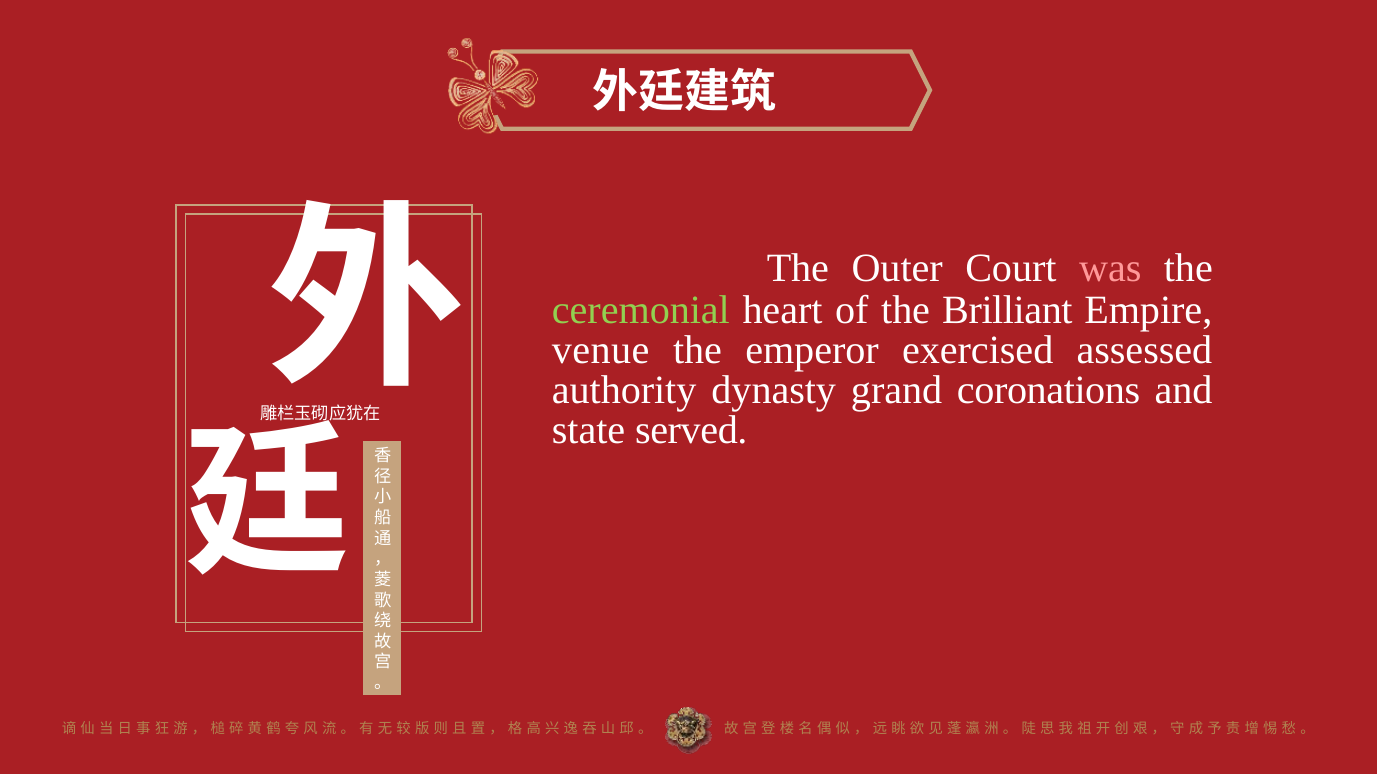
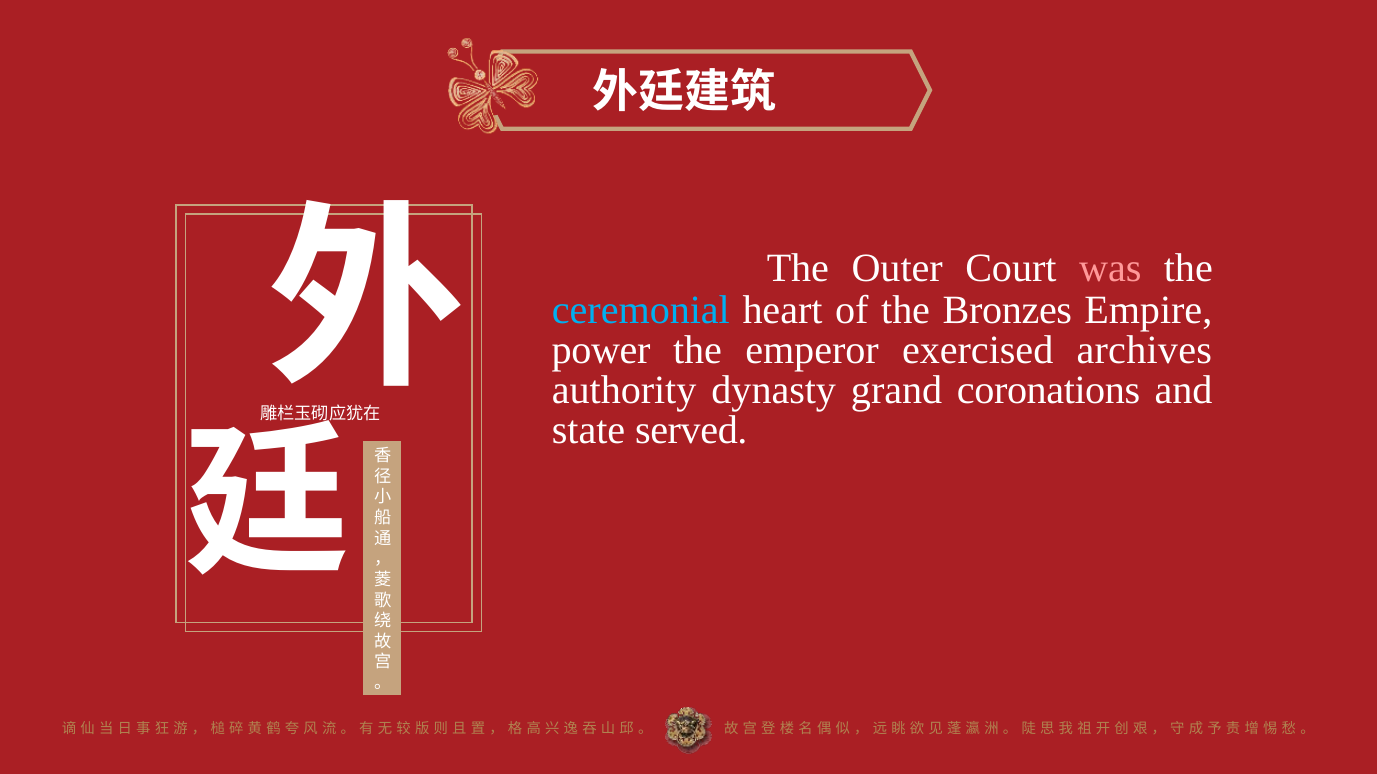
ceremonial colour: light green -> light blue
Brilliant: Brilliant -> Bronzes
venue: venue -> power
assessed: assessed -> archives
